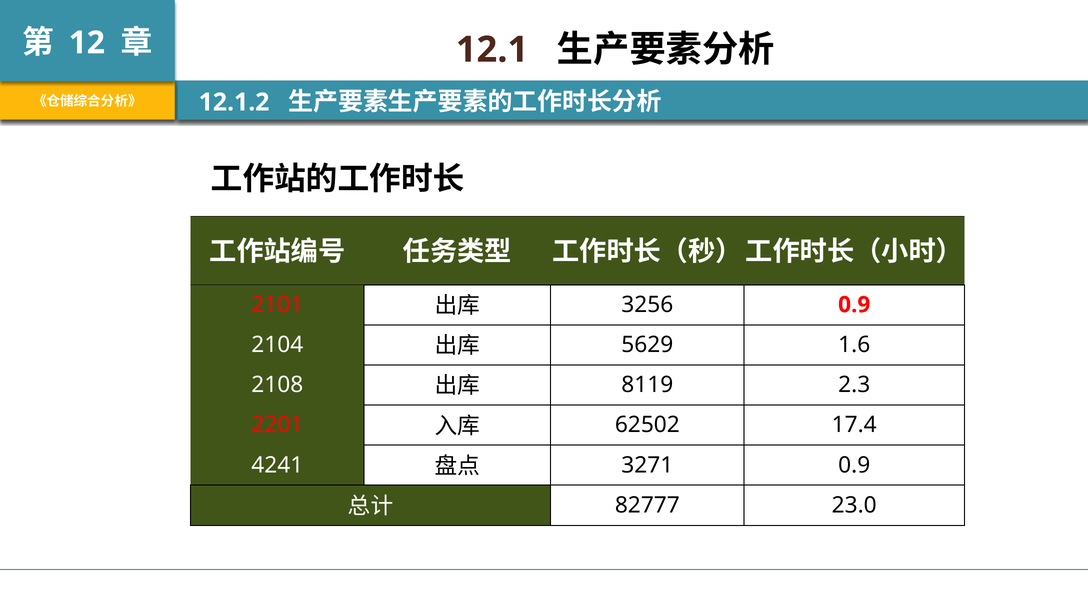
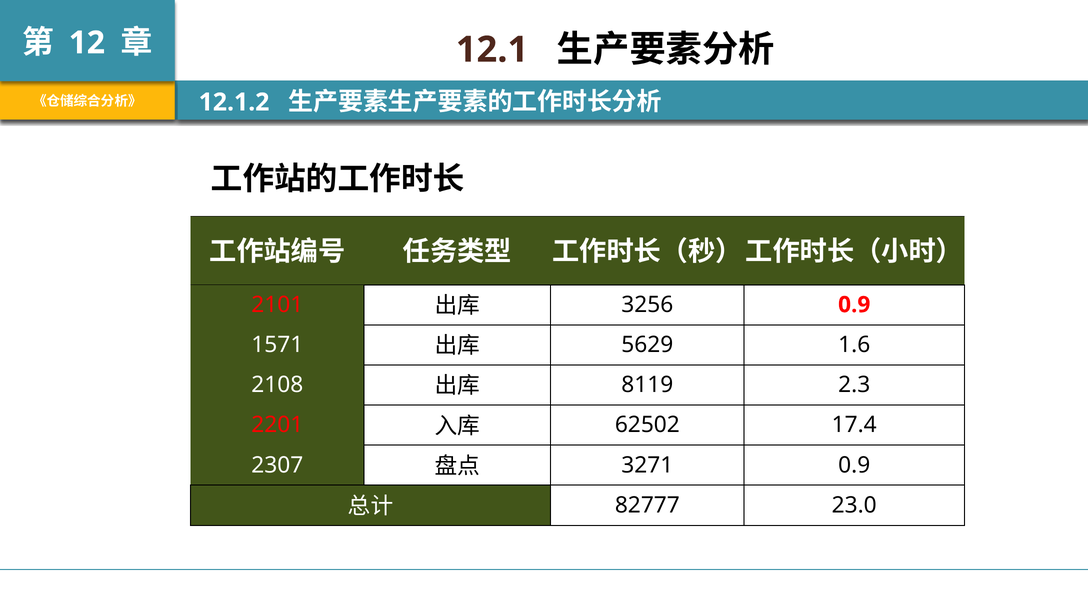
2104: 2104 -> 1571
4241: 4241 -> 2307
